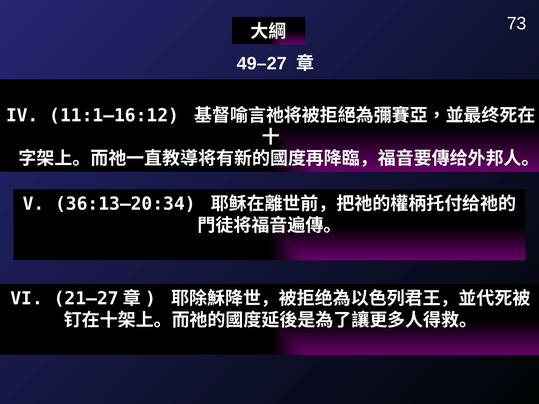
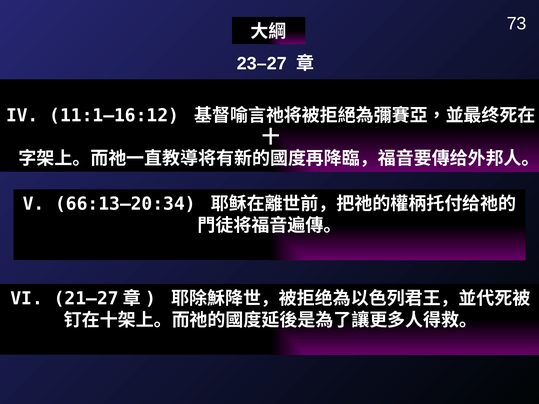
49–27: 49–27 -> 23–27
36:13–20:34: 36:13–20:34 -> 66:13–20:34
